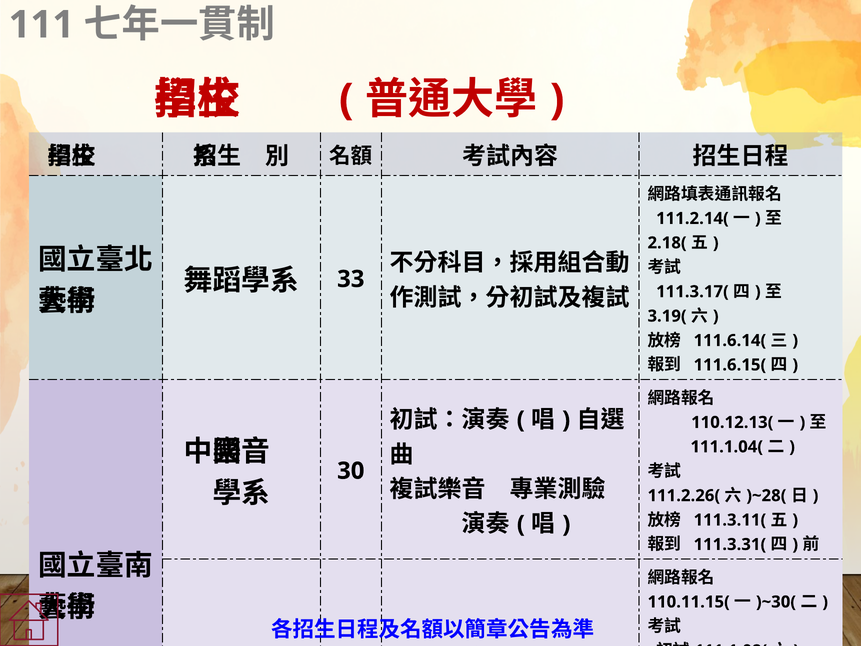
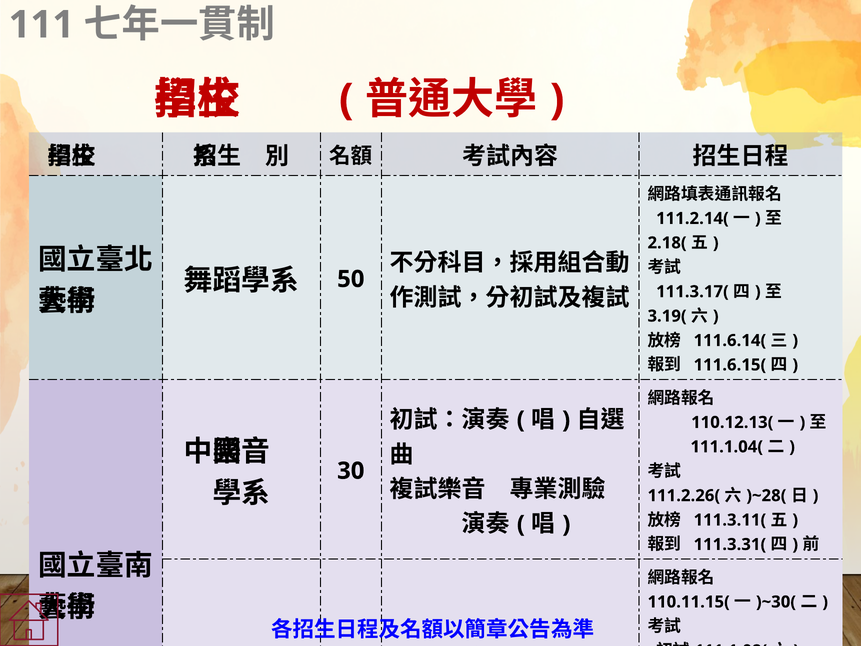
33: 33 -> 50
